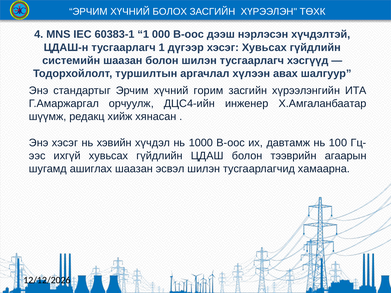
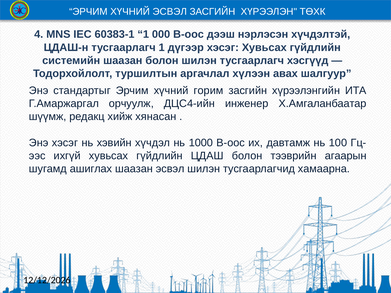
ХҮЧНИЙ БОЛОХ: БОЛОХ -> ЭСВЭЛ
